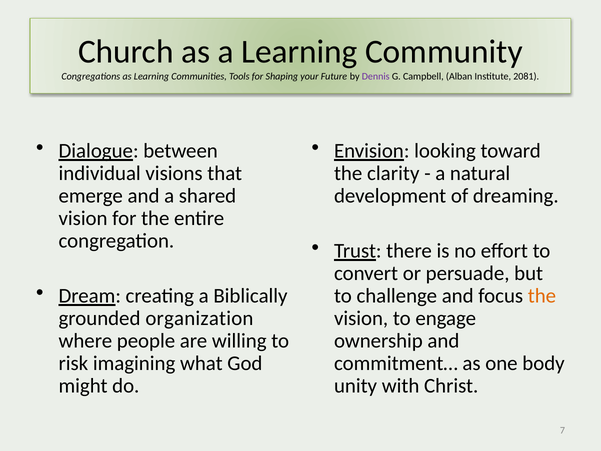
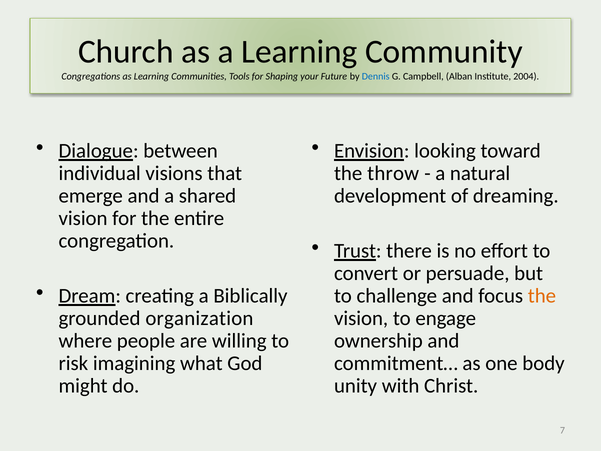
Dennis colour: purple -> blue
2081: 2081 -> 2004
clarity: clarity -> throw
